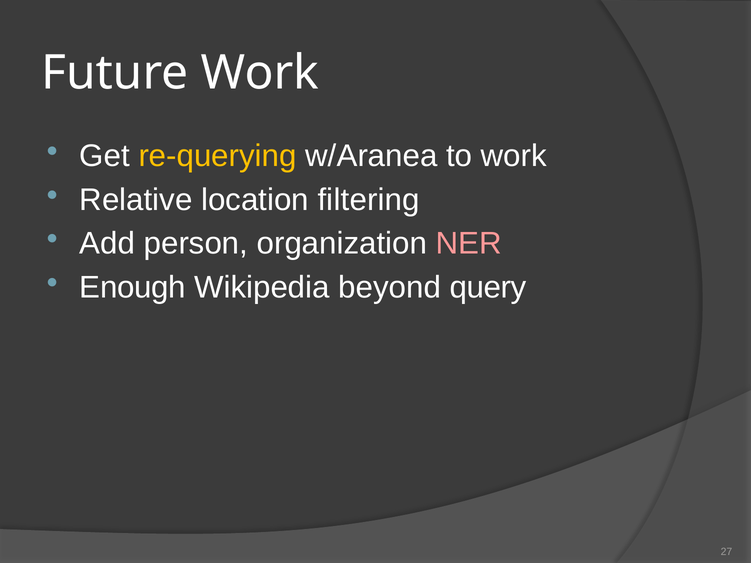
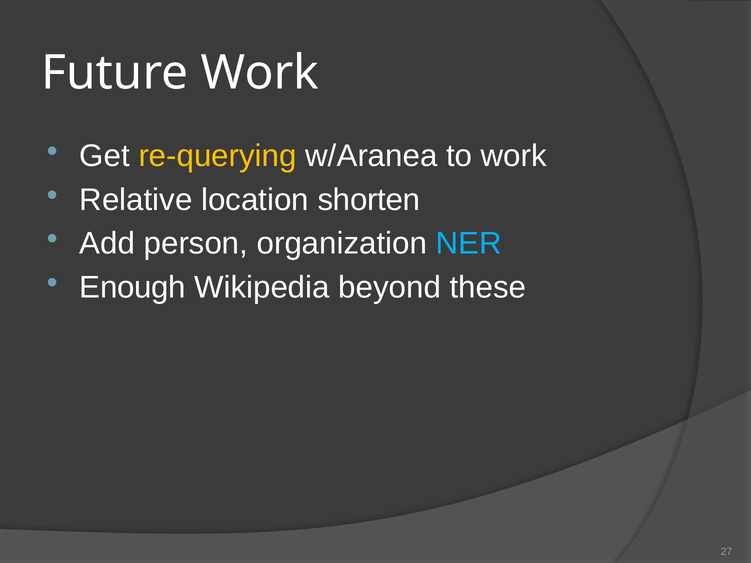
filtering: filtering -> shorten
NER colour: pink -> light blue
query: query -> these
